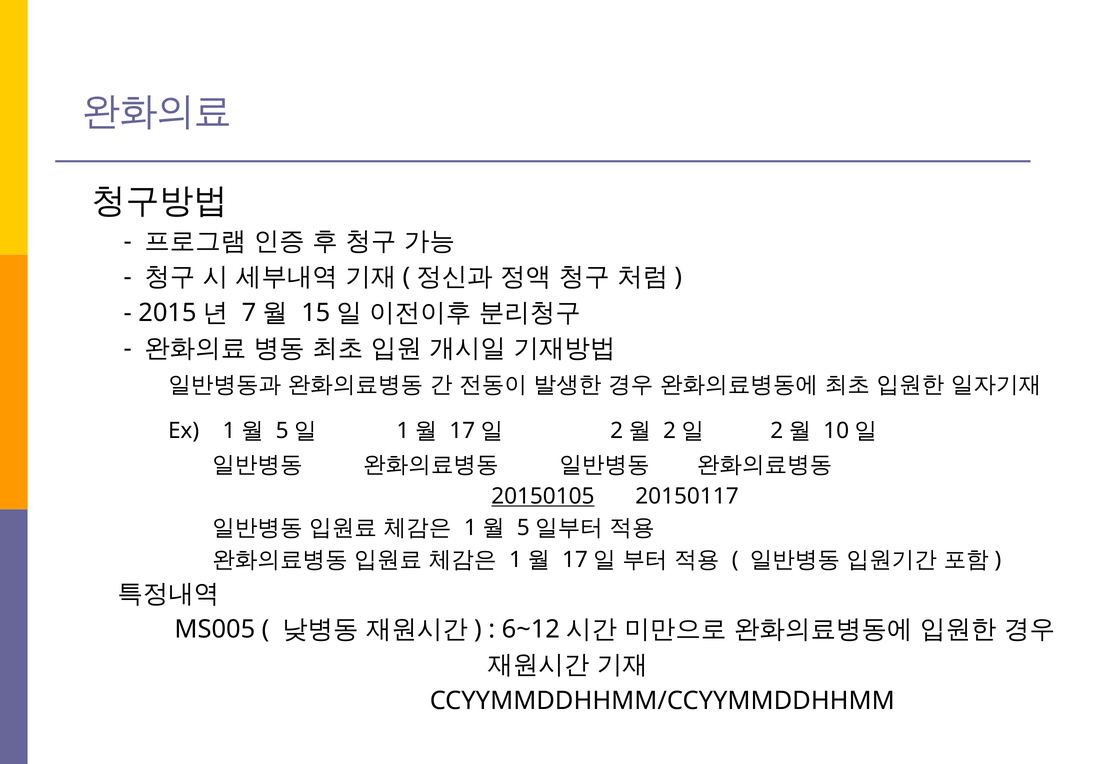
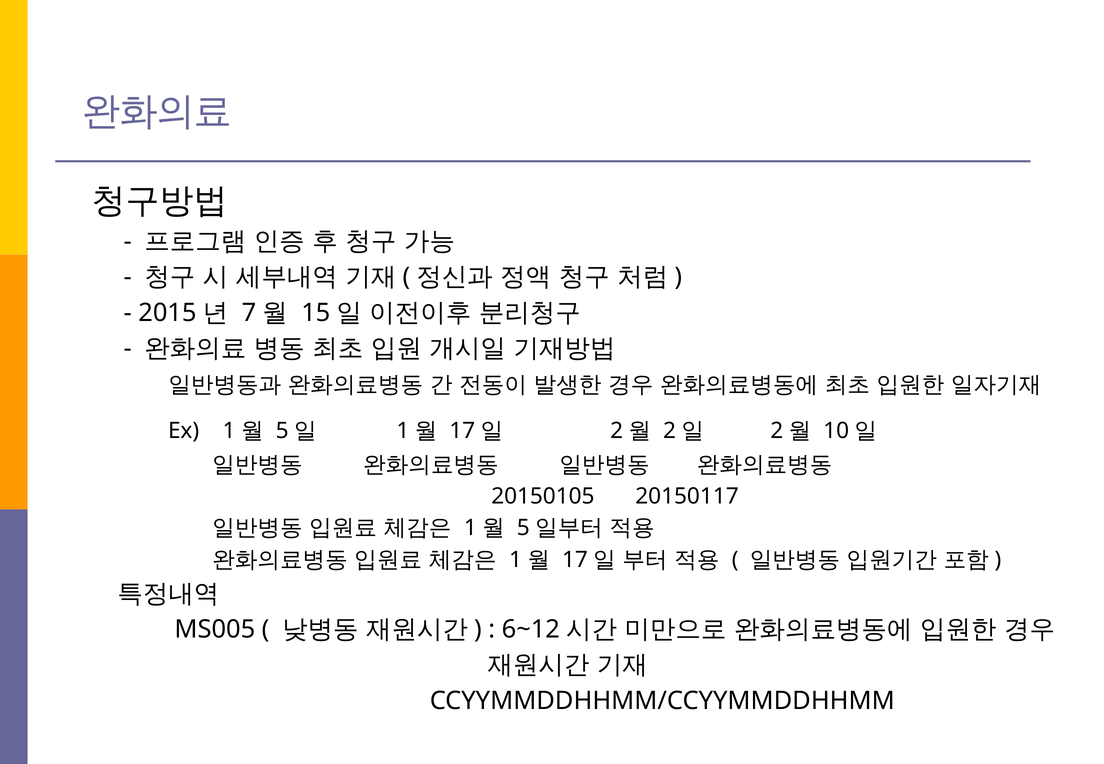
20150105 underline: present -> none
